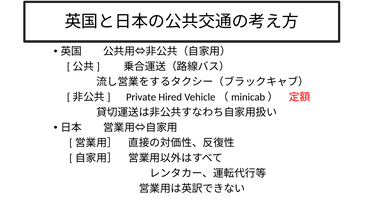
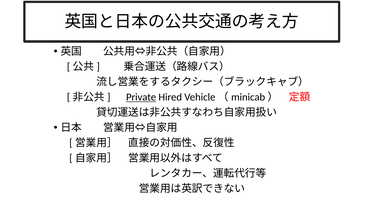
Private underline: none -> present
